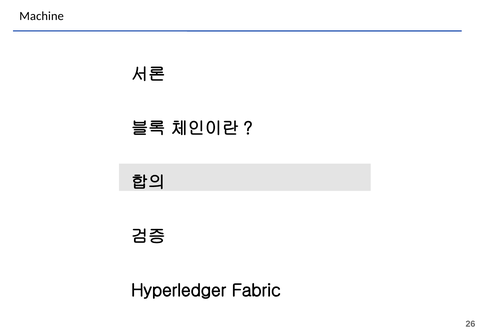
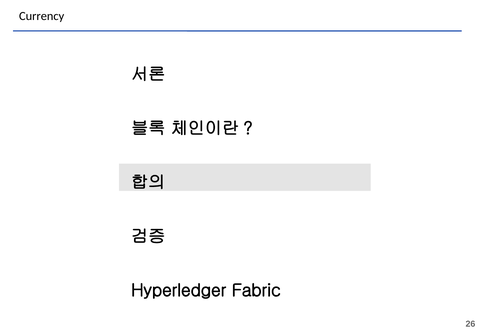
Machine: Machine -> Currency
